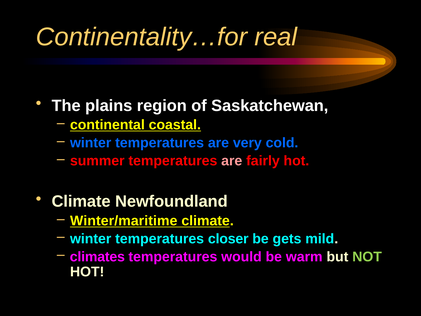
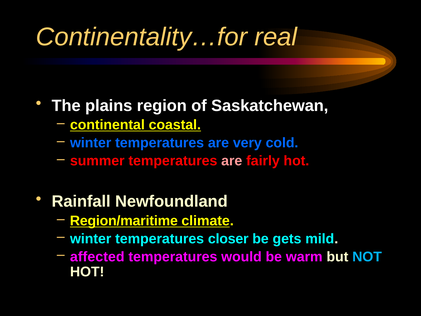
Climate at (81, 201): Climate -> Rainfall
Winter/maritime: Winter/maritime -> Region/maritime
climates: climates -> affected
NOT colour: light green -> light blue
